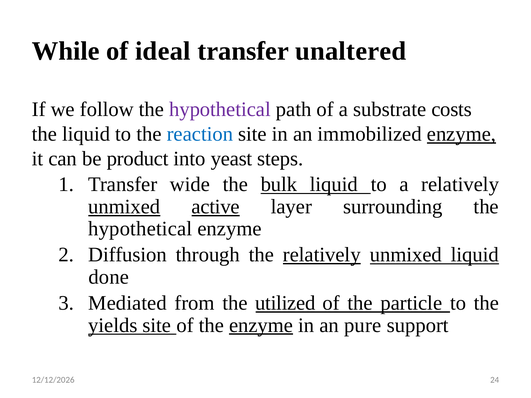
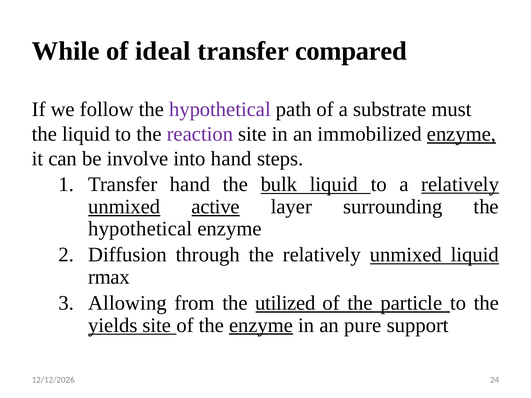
unaltered: unaltered -> compared
costs: costs -> must
reaction colour: blue -> purple
product: product -> involve
into yeast: yeast -> hand
Transfer wide: wide -> hand
relatively at (460, 184) underline: none -> present
relatively at (322, 255) underline: present -> none
done: done -> rmax
Mediated: Mediated -> Allowing
